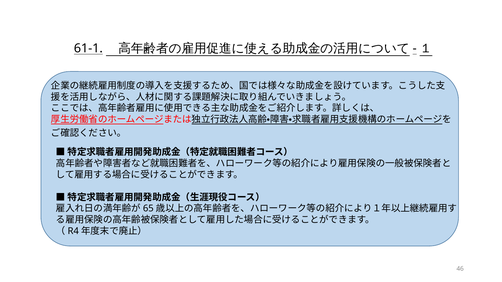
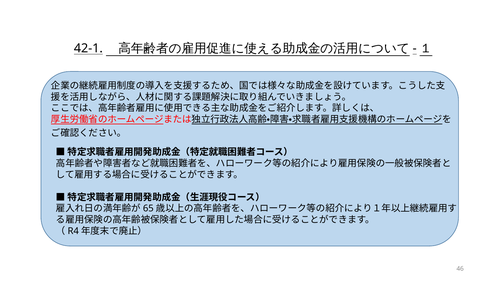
61-1: 61-1 -> 42-1
